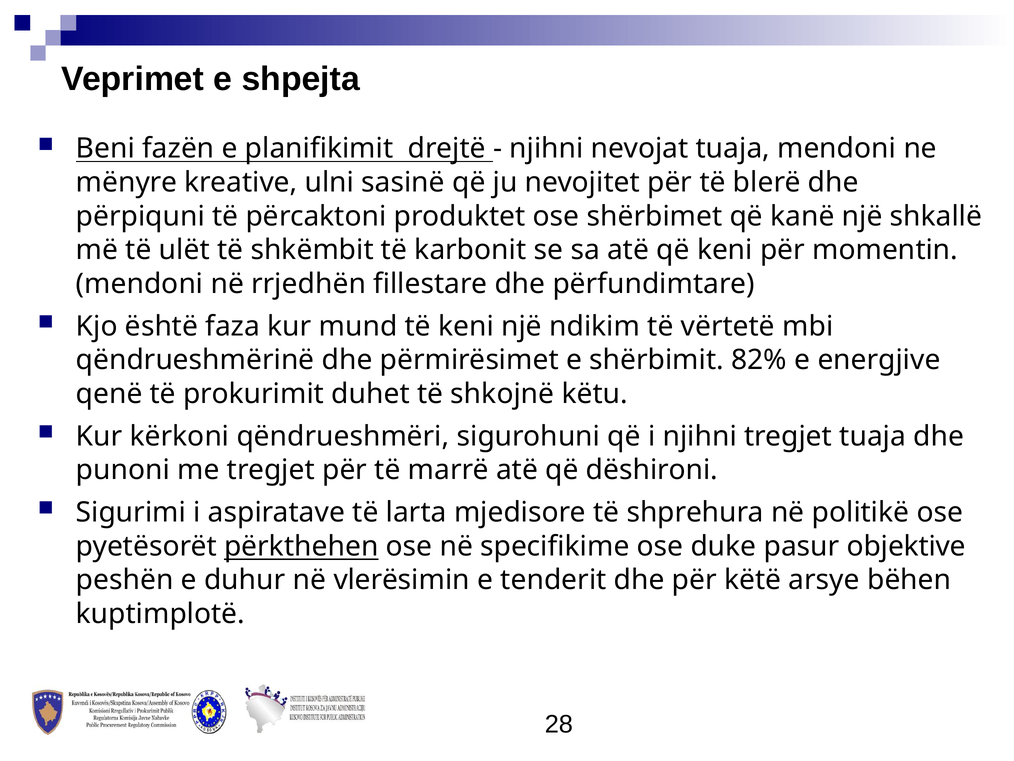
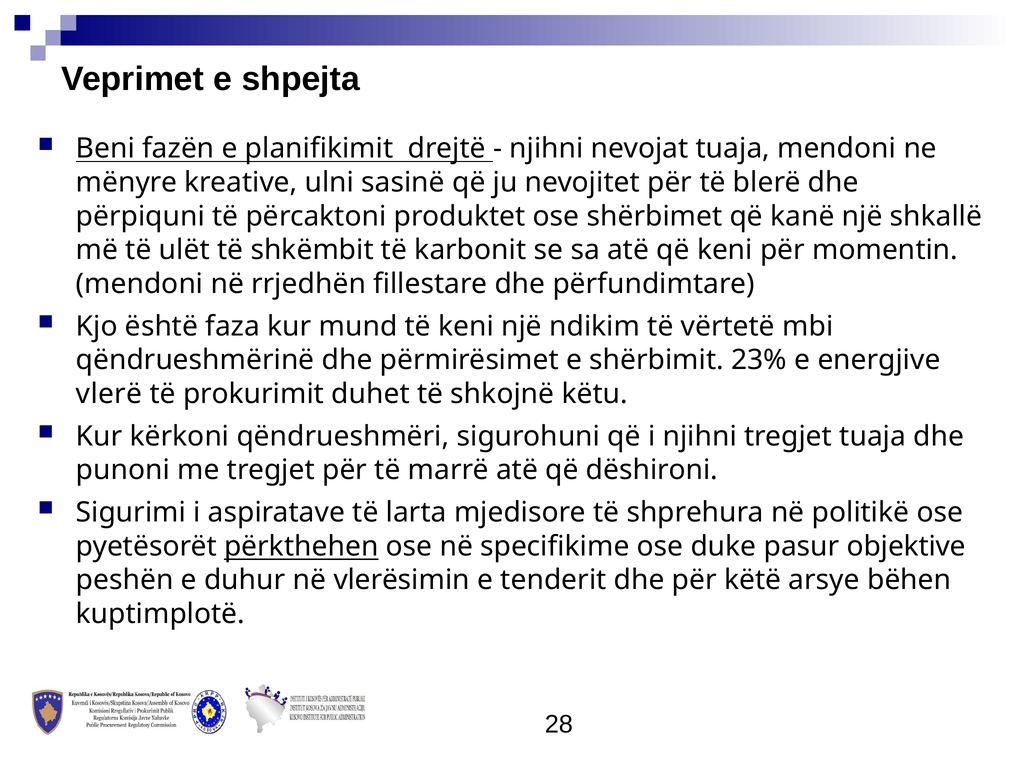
82%: 82% -> 23%
qenë: qenë -> vlerë
